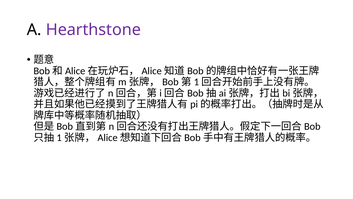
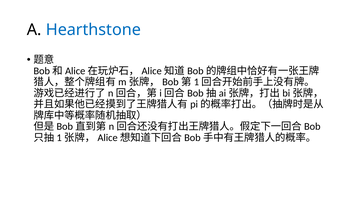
Hearthstone colour: purple -> blue
